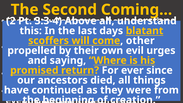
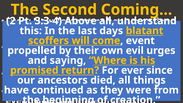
other at (140, 41): other -> event
